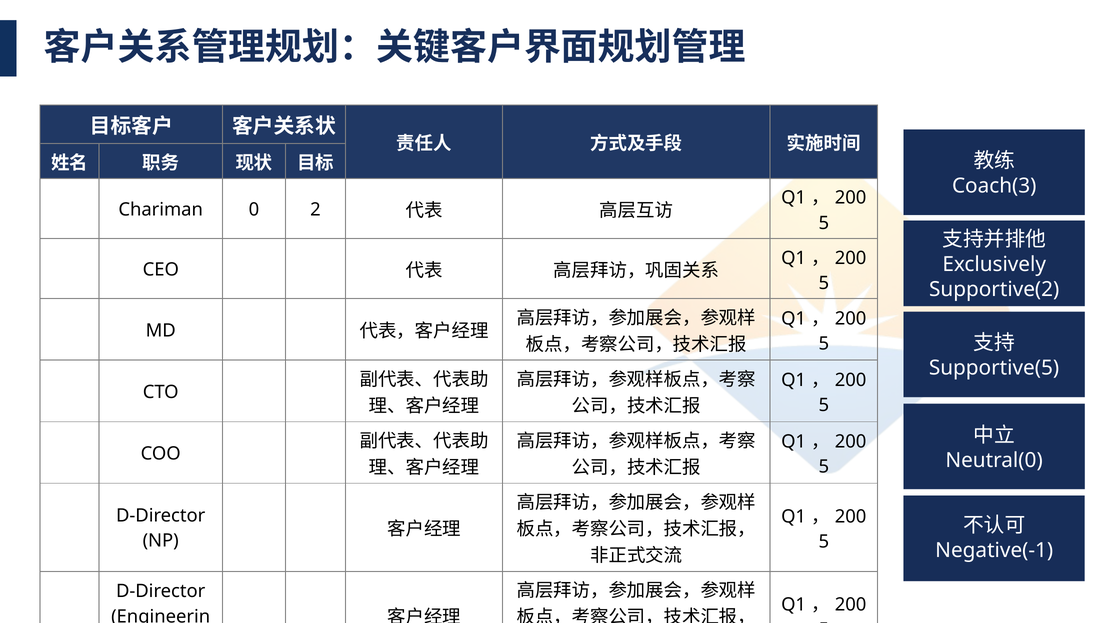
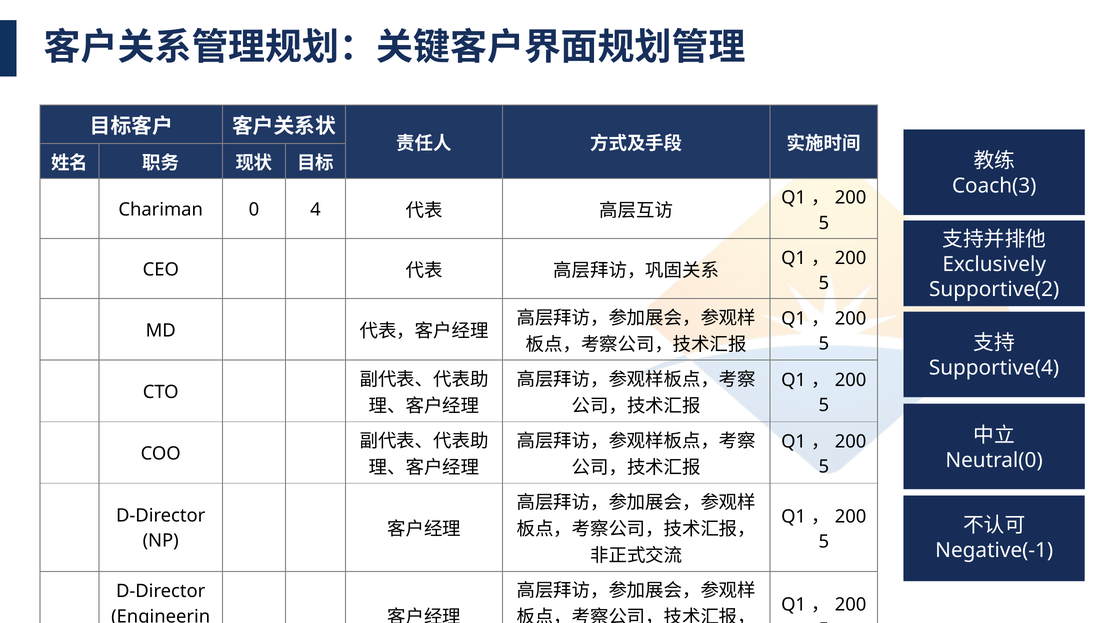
2: 2 -> 4
Supportive(5: Supportive(5 -> Supportive(4
